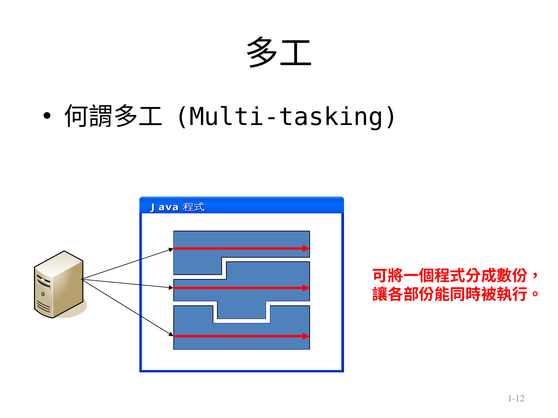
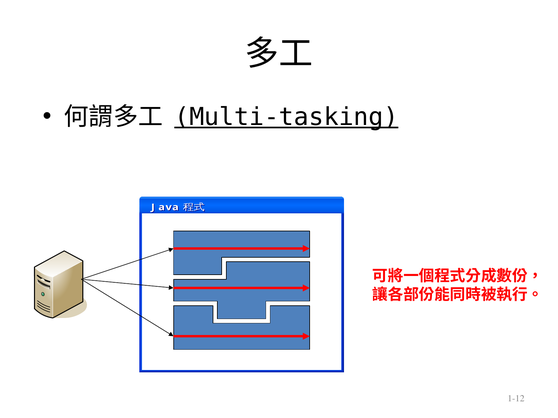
Multi-tasking underline: none -> present
